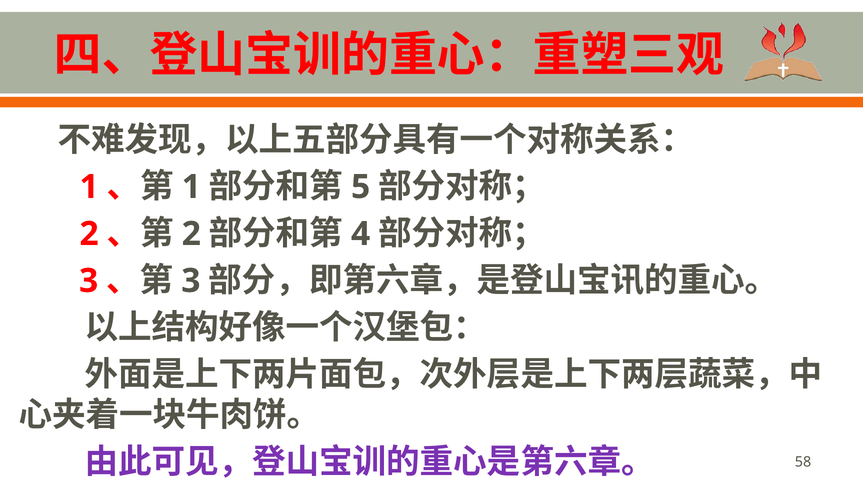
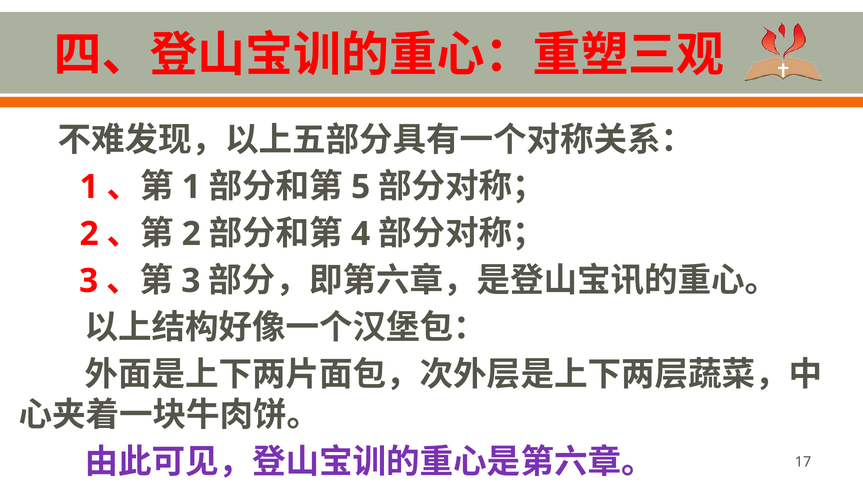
58: 58 -> 17
